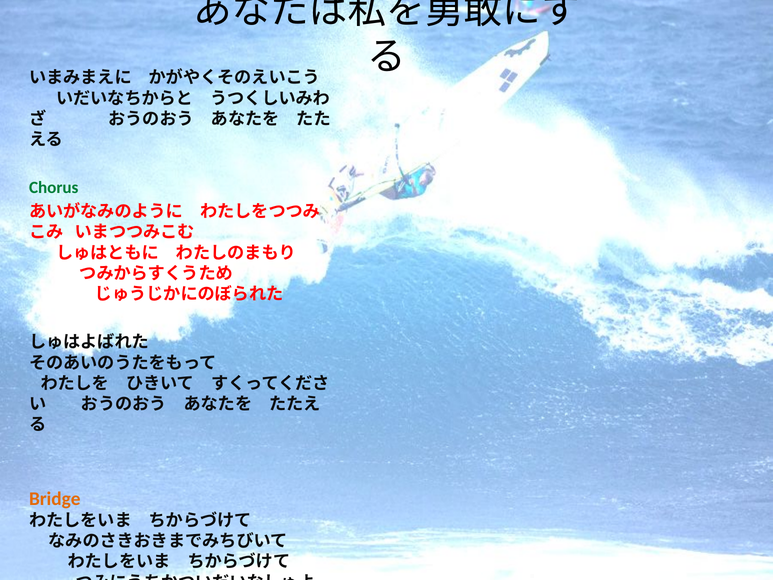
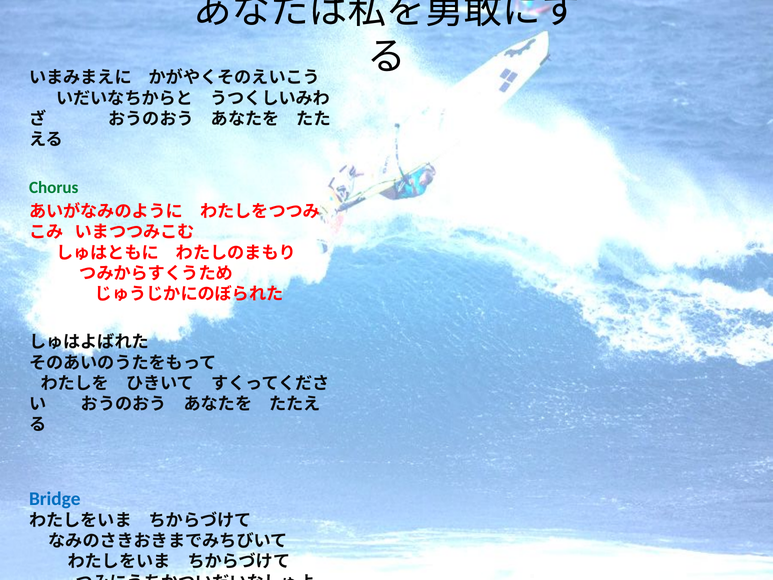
Bridge colour: orange -> blue
